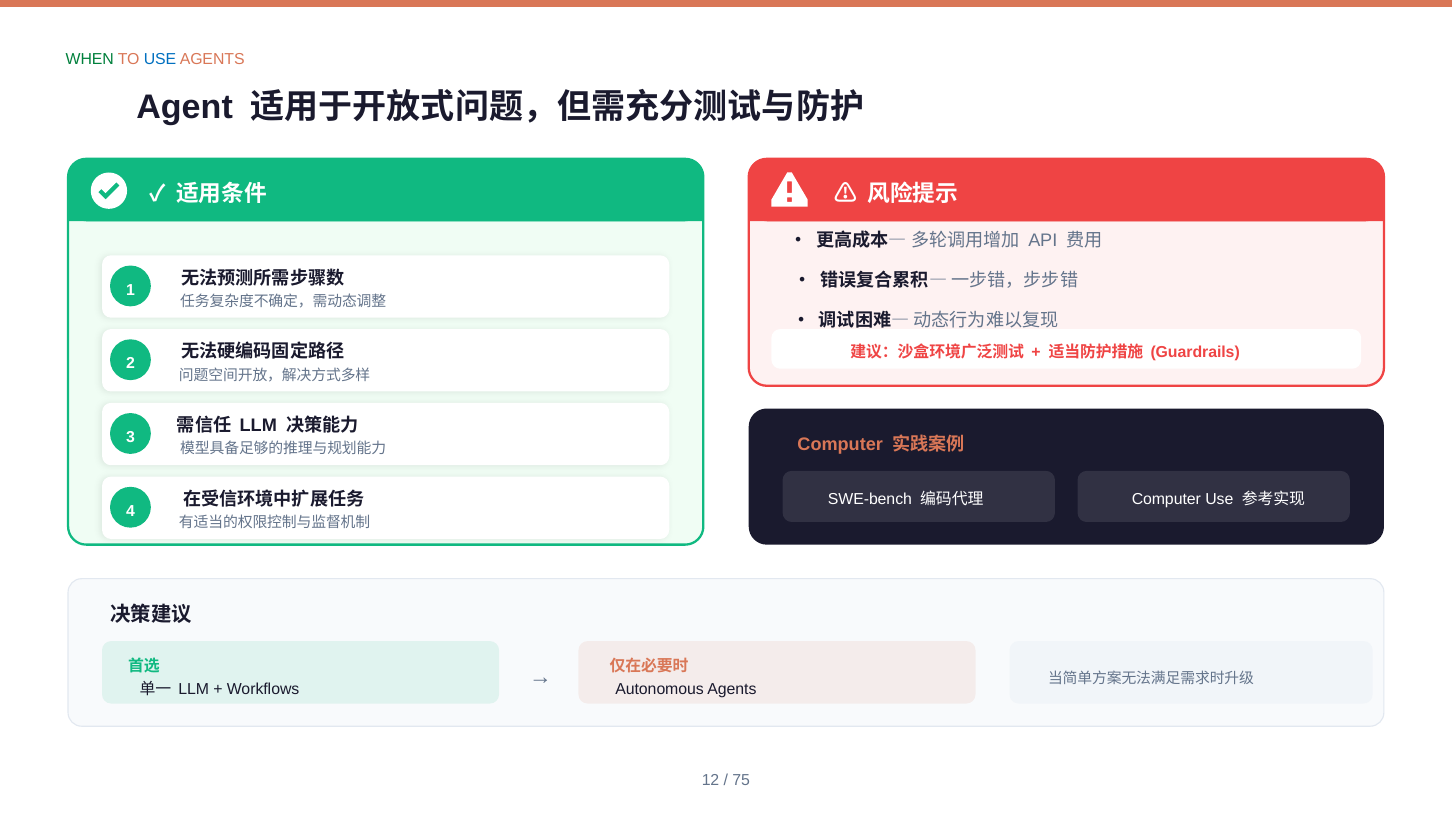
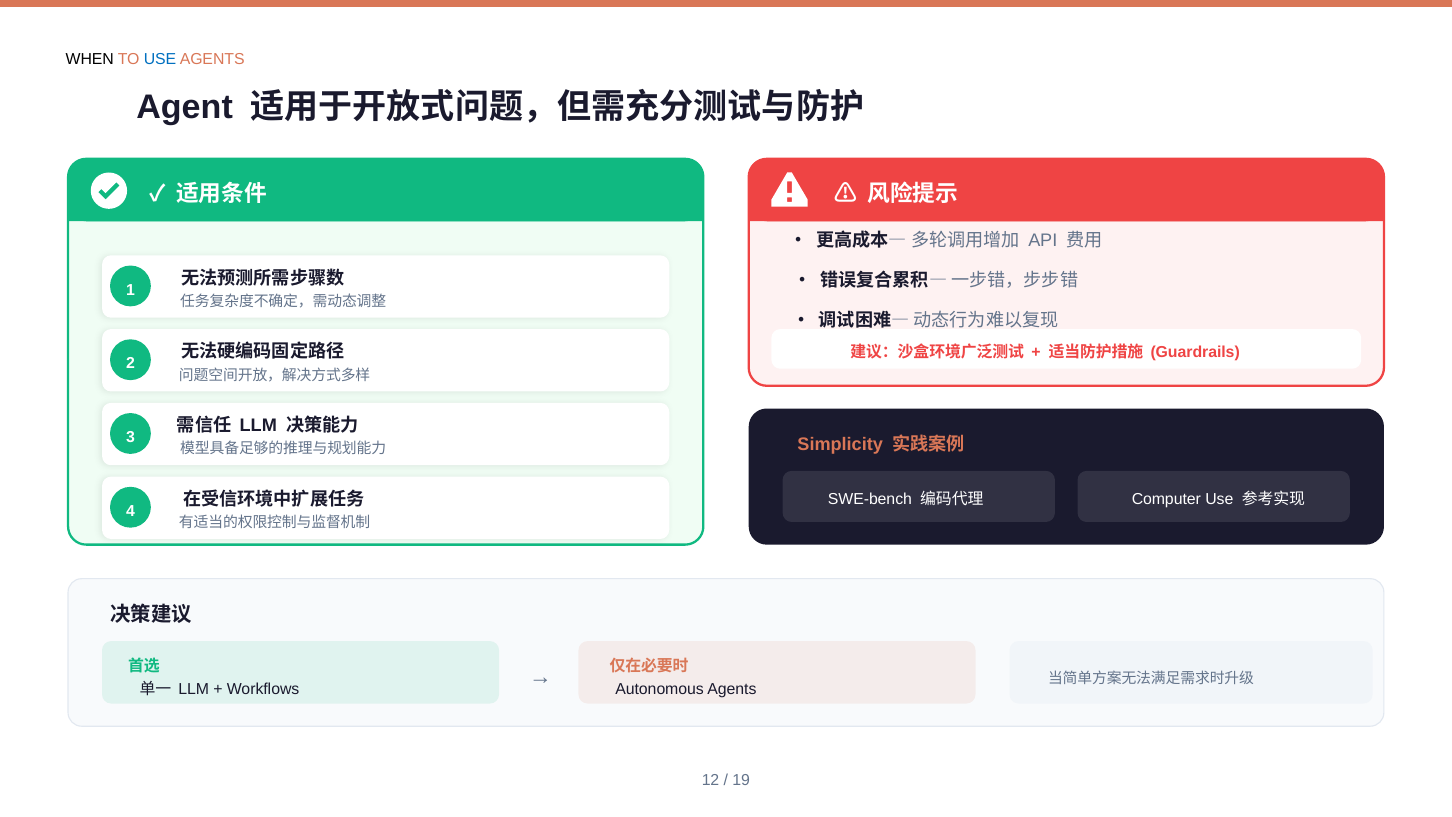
WHEN colour: green -> black
Computer at (840, 445): Computer -> Simplicity
75: 75 -> 19
